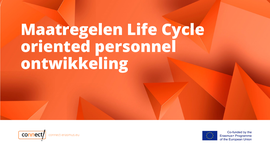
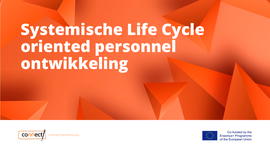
Maatregelen: Maatregelen -> Systemische
